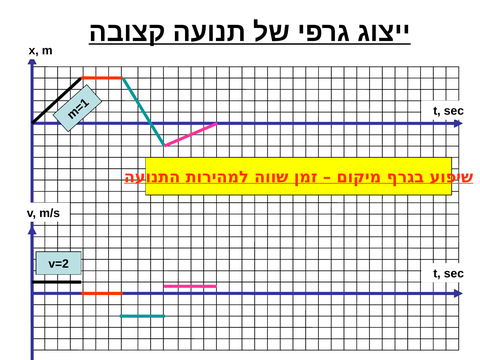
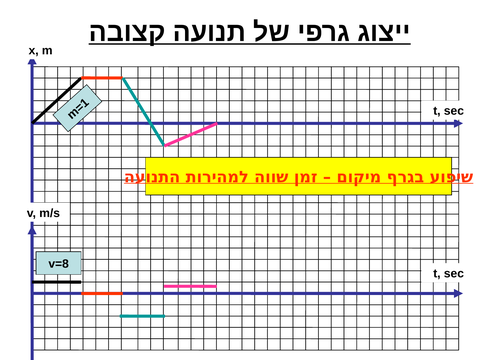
v=2: v=2 -> v=8
